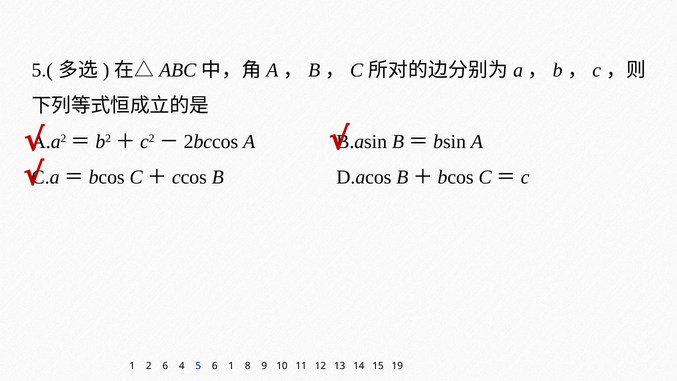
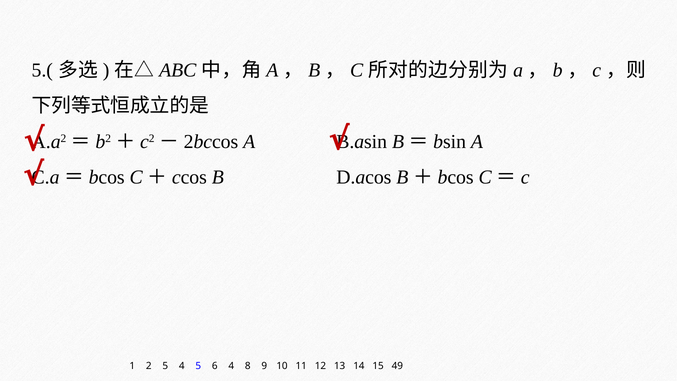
2 6: 6 -> 5
6 1: 1 -> 4
19: 19 -> 49
